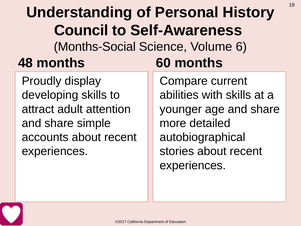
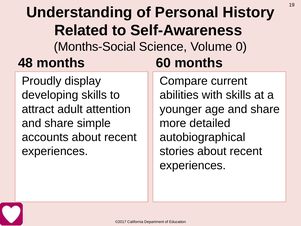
Council: Council -> Related
6: 6 -> 0
